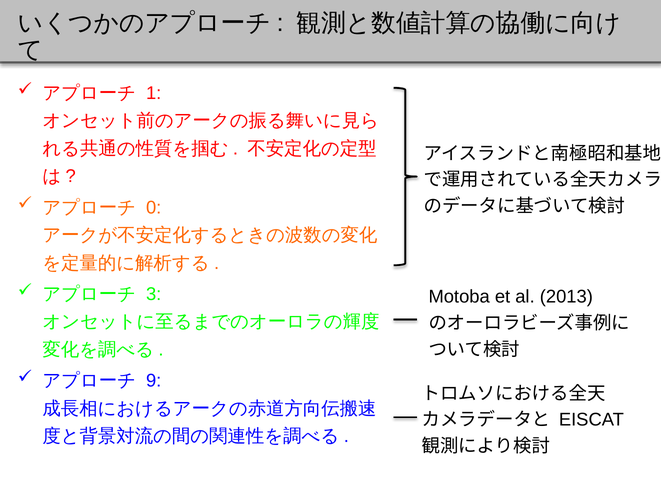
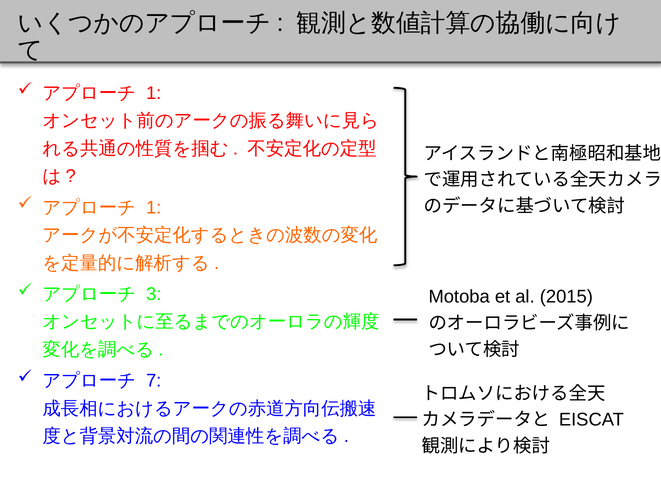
0 at (154, 207): 0 -> 1
2013: 2013 -> 2015
9: 9 -> 7
